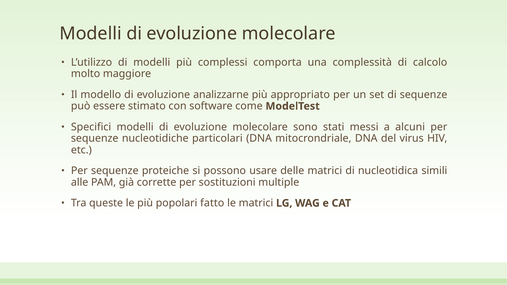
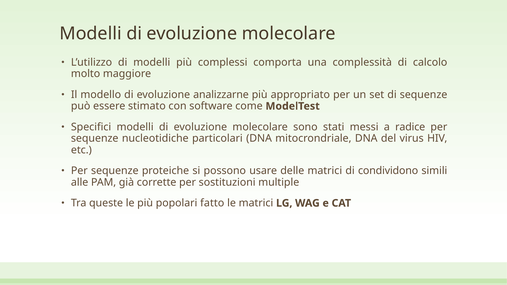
alcuni: alcuni -> radice
nucleotidica: nucleotidica -> condividono
